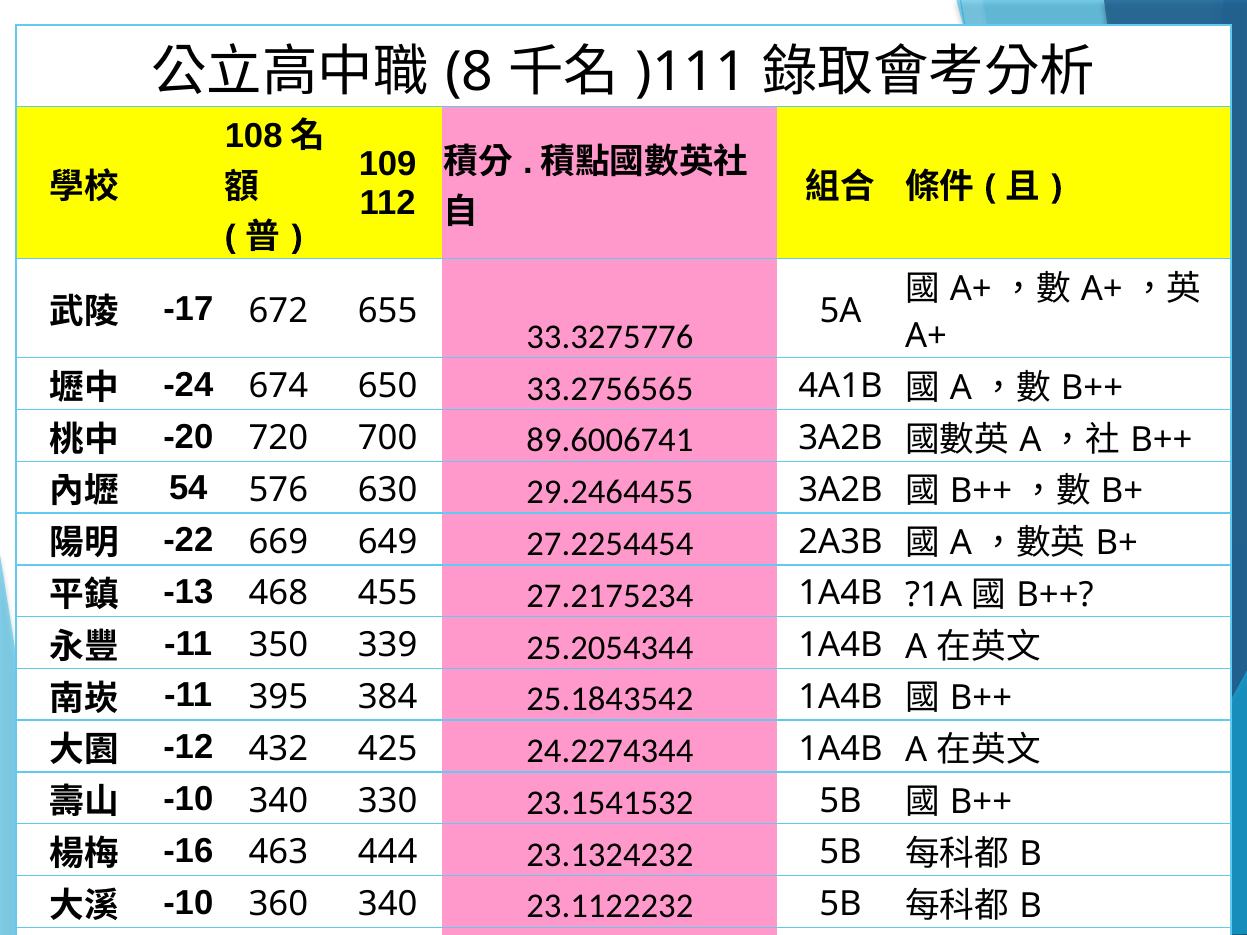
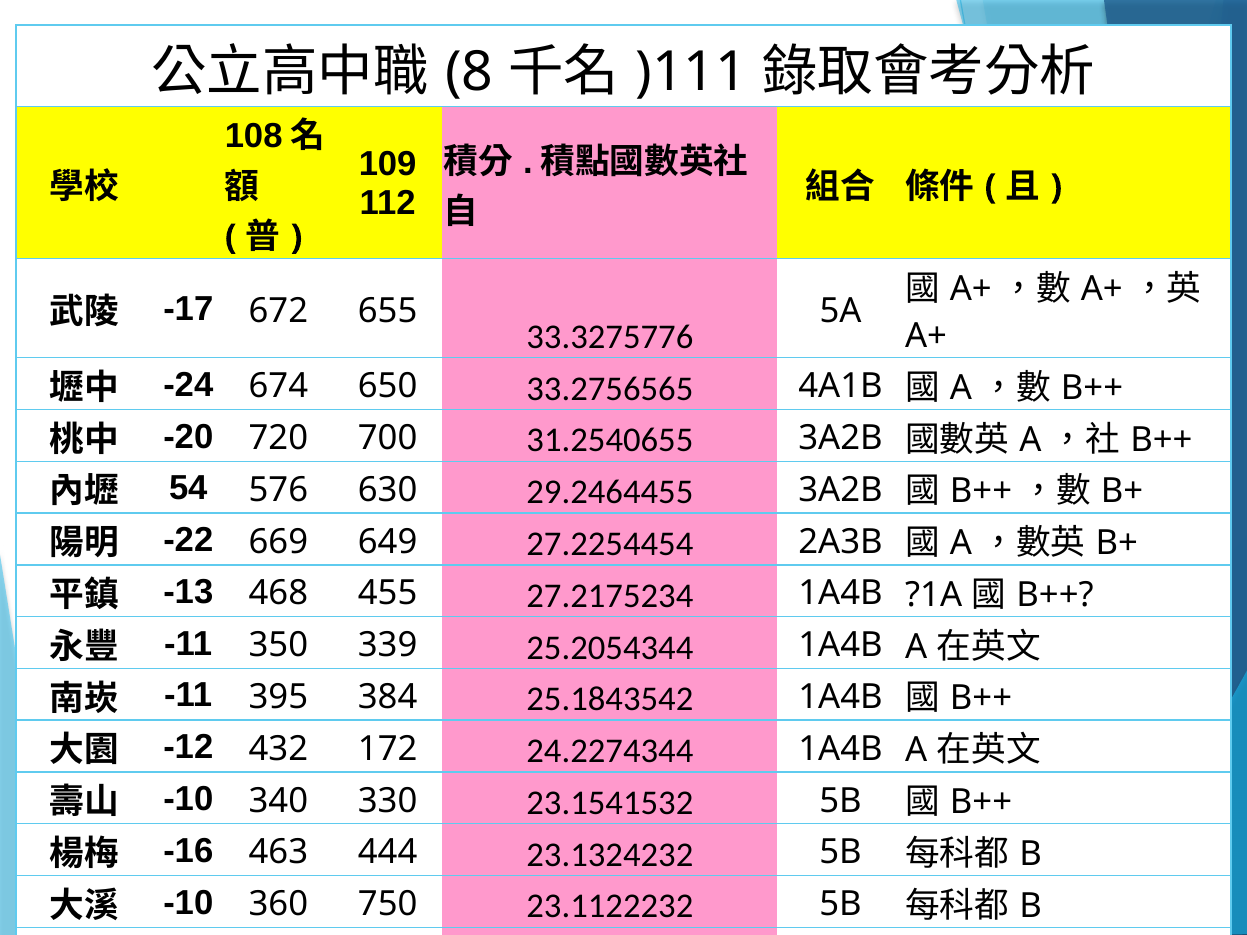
89.6006741: 89.6006741 -> 31.2540655
425: 425 -> 172
360 340: 340 -> 750
